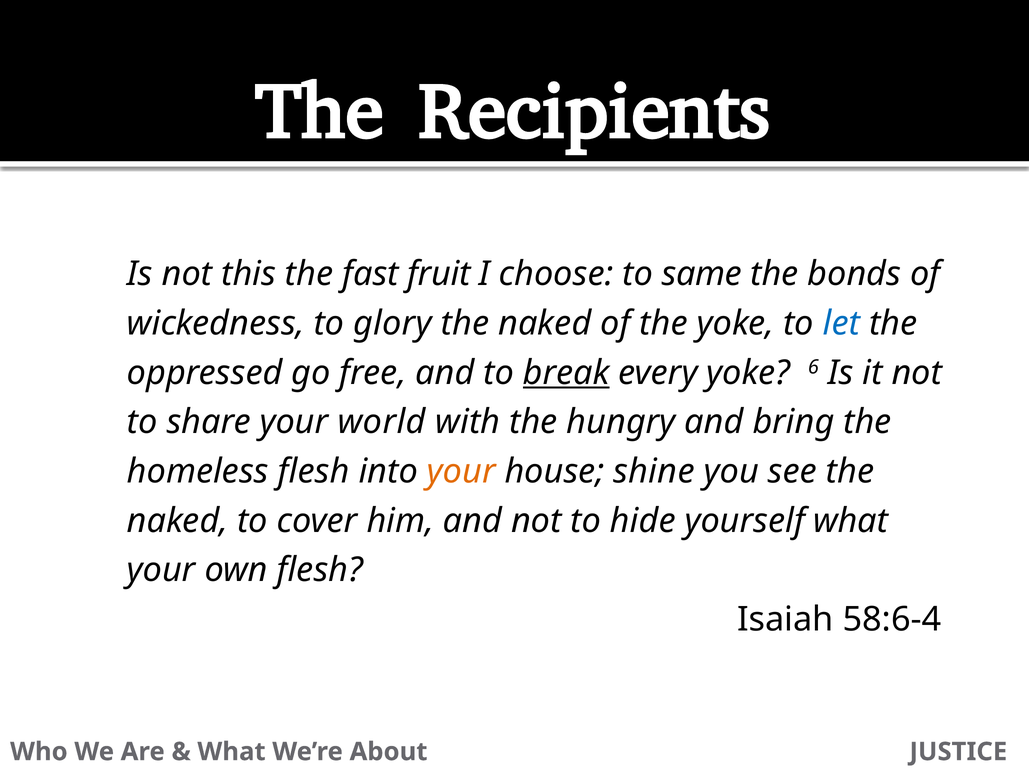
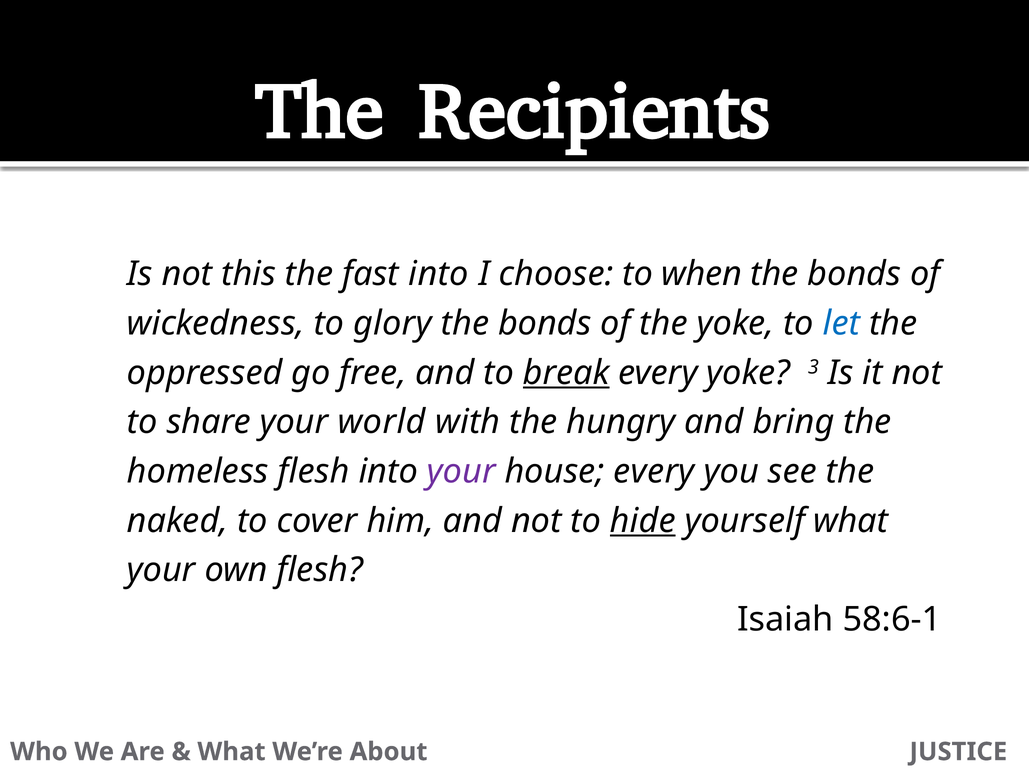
fast fruit: fruit -> into
same: same -> when
naked at (545, 324): naked -> bonds
6: 6 -> 3
your at (461, 472) colour: orange -> purple
house shine: shine -> every
hide underline: none -> present
58:6-4: 58:6-4 -> 58:6-1
